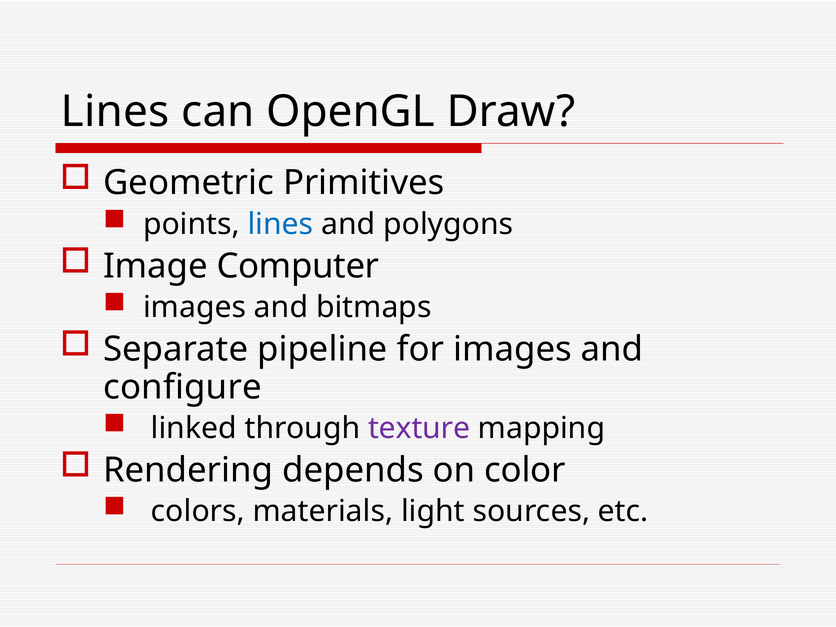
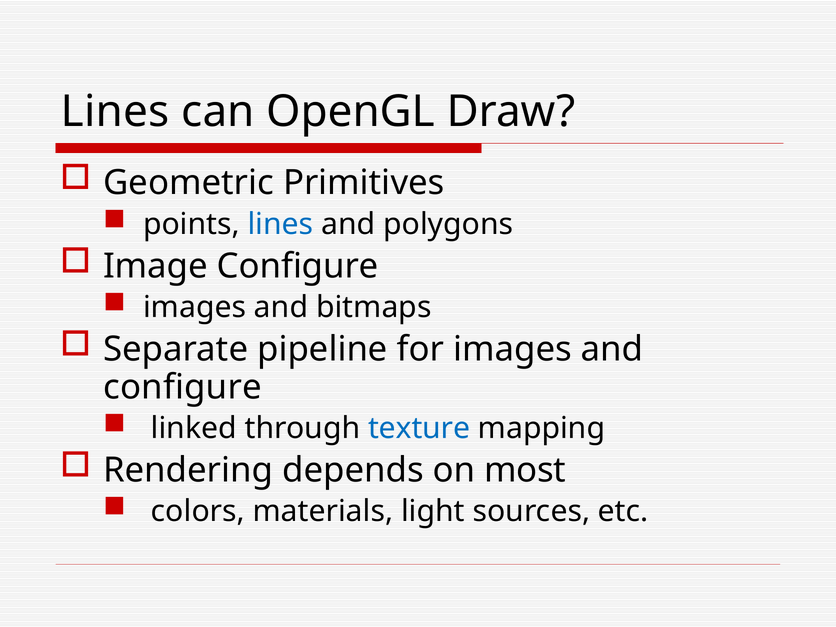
Image Computer: Computer -> Configure
texture colour: purple -> blue
color: color -> most
